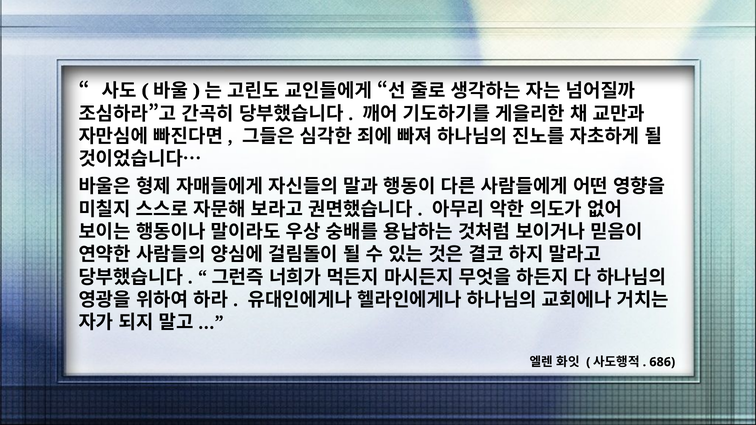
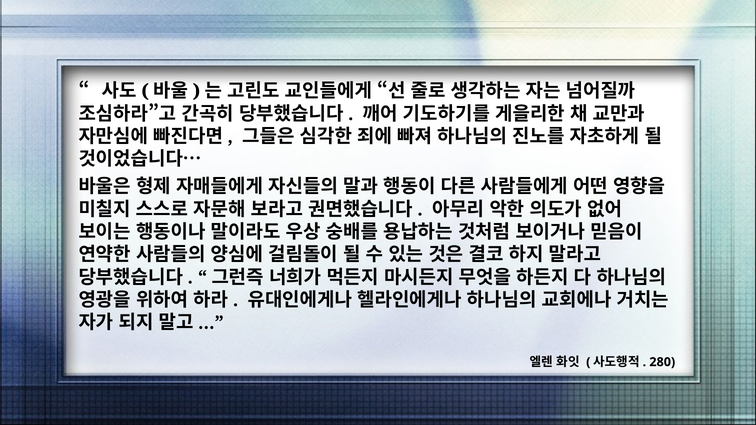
686: 686 -> 280
